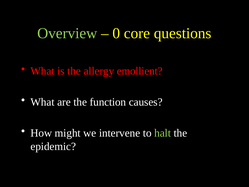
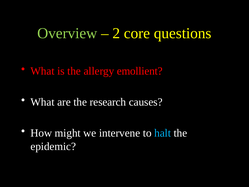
0: 0 -> 2
function: function -> research
halt colour: light green -> light blue
